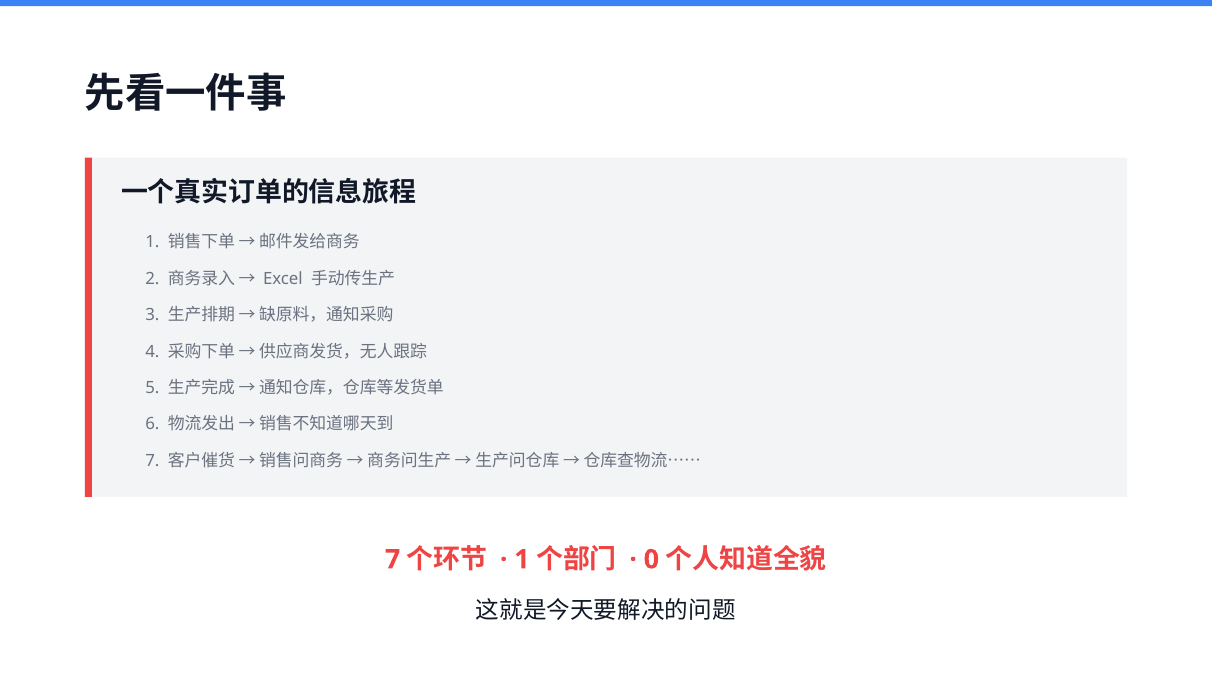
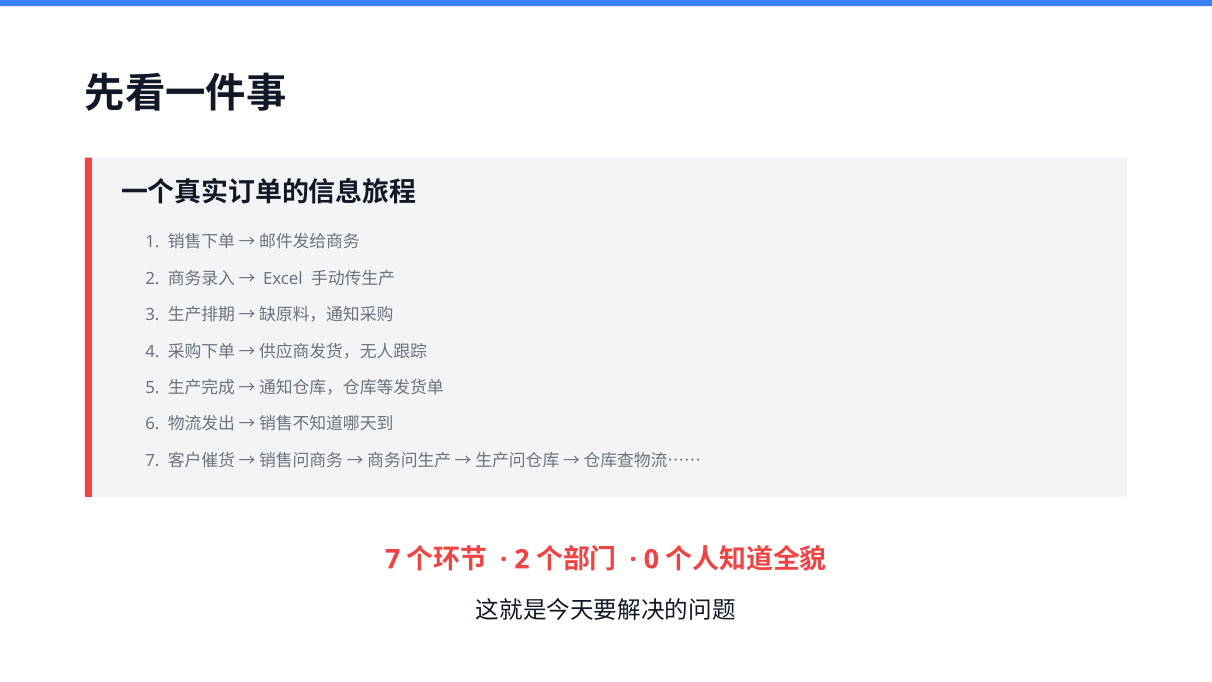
1 at (522, 559): 1 -> 2
